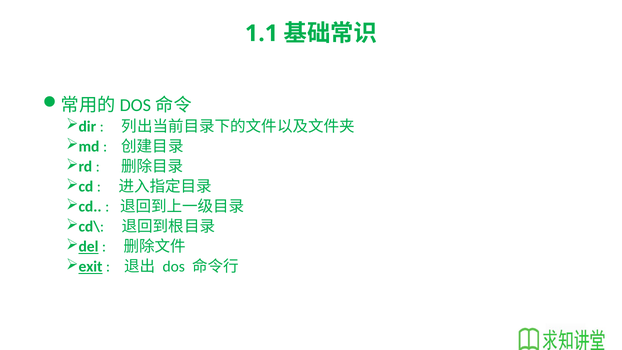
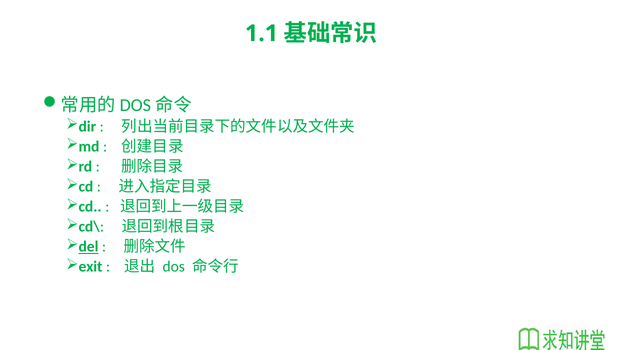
exit underline: present -> none
